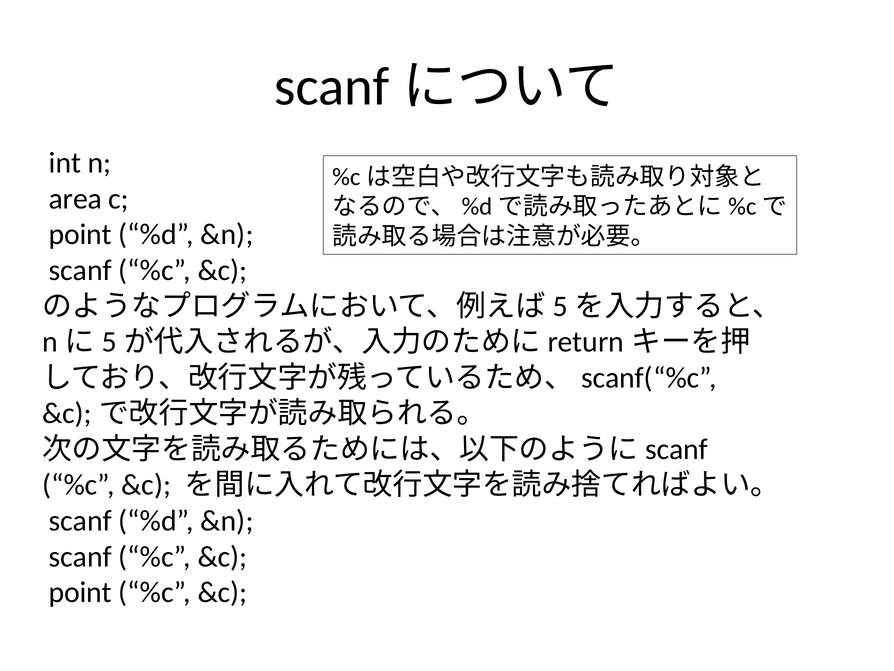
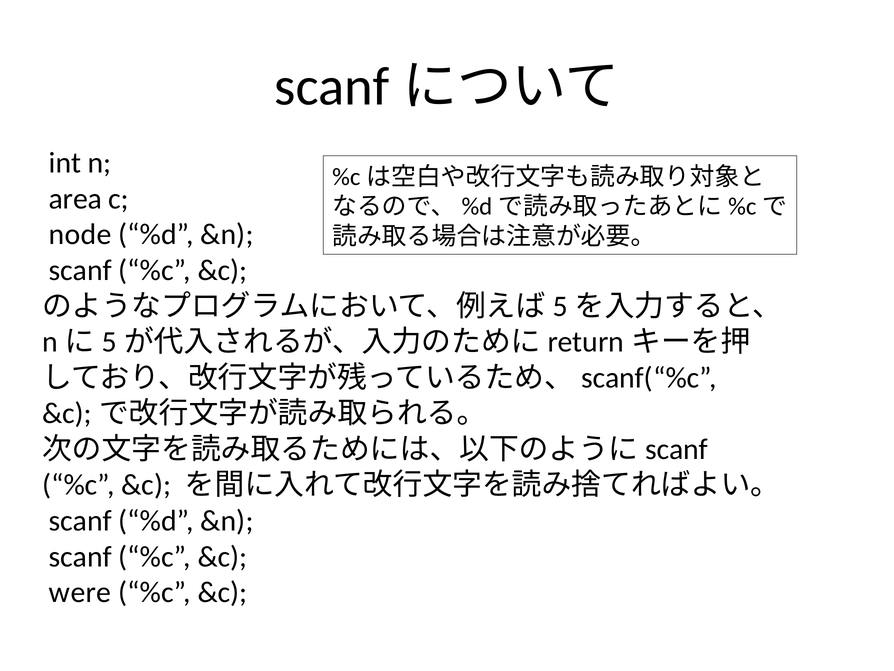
point at (80, 234): point -> node
point at (80, 592): point -> were
